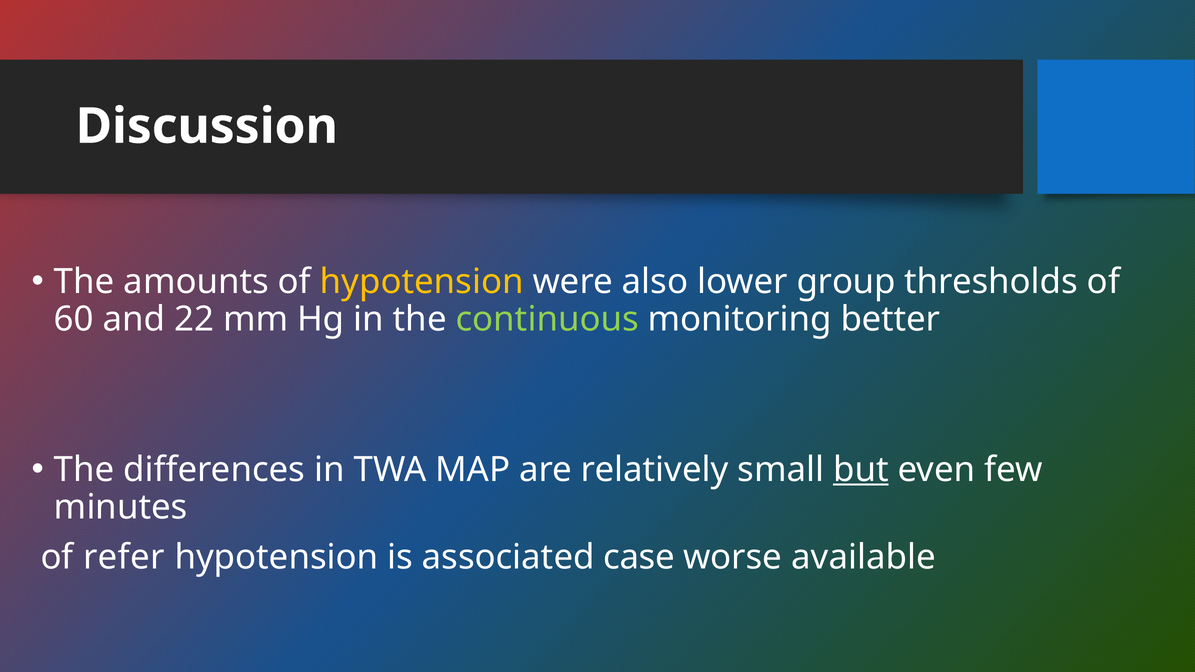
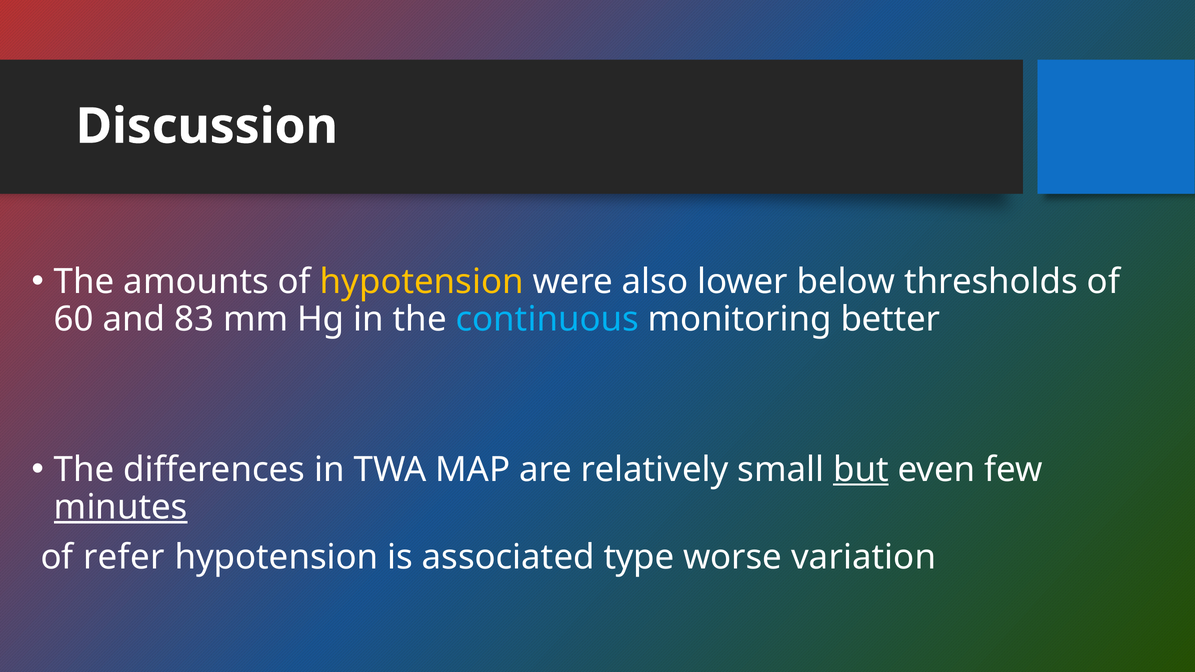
group: group -> below
22: 22 -> 83
continuous colour: light green -> light blue
minutes underline: none -> present
case: case -> type
available: available -> variation
